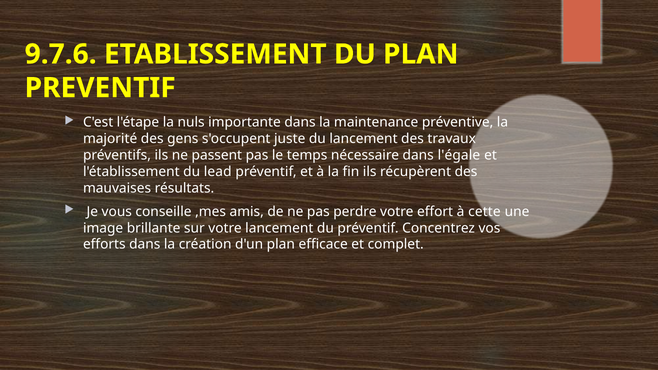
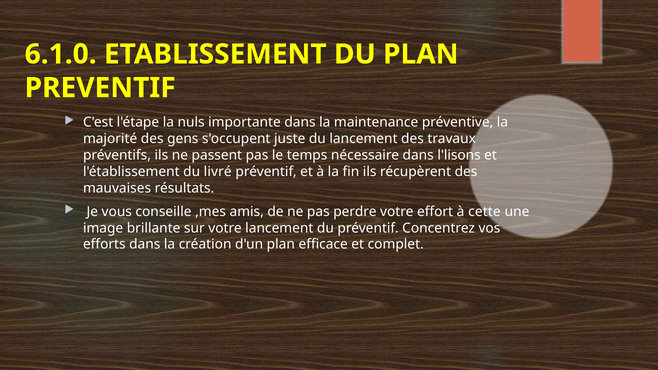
9.7.6: 9.7.6 -> 6.1.0
l'égale: l'égale -> l'lisons
lead: lead -> livré
